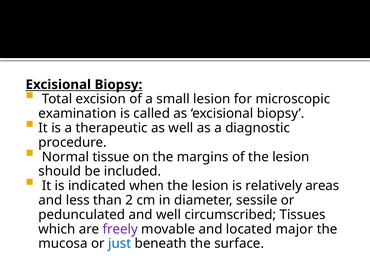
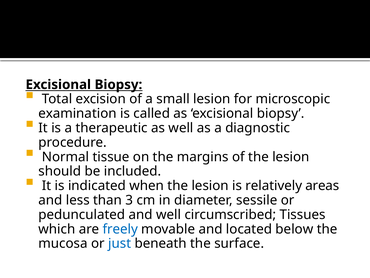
2: 2 -> 3
freely colour: purple -> blue
major: major -> below
